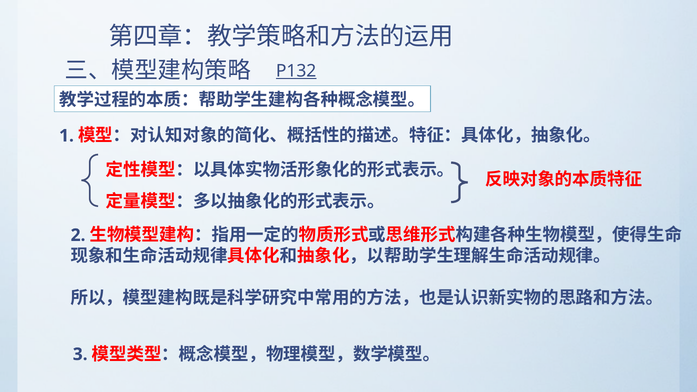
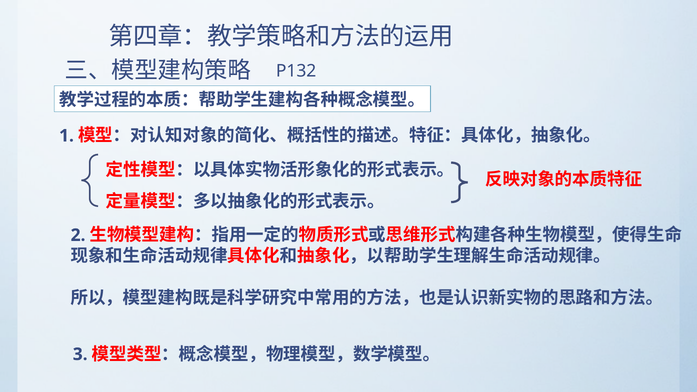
P132 underline: present -> none
